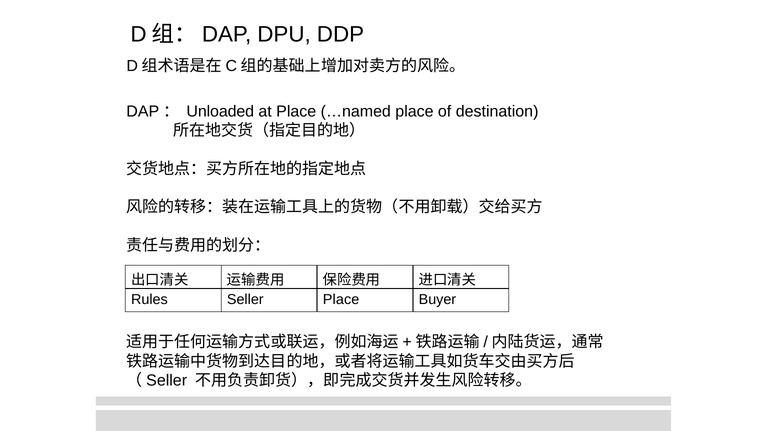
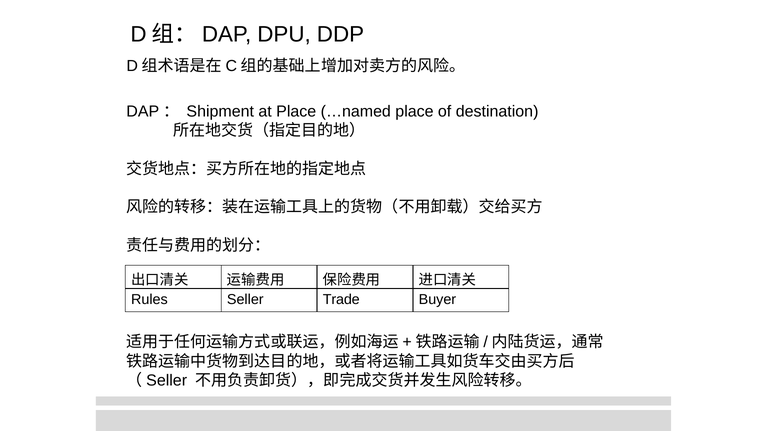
Unloaded: Unloaded -> Shipment
Seller Place: Place -> Trade
